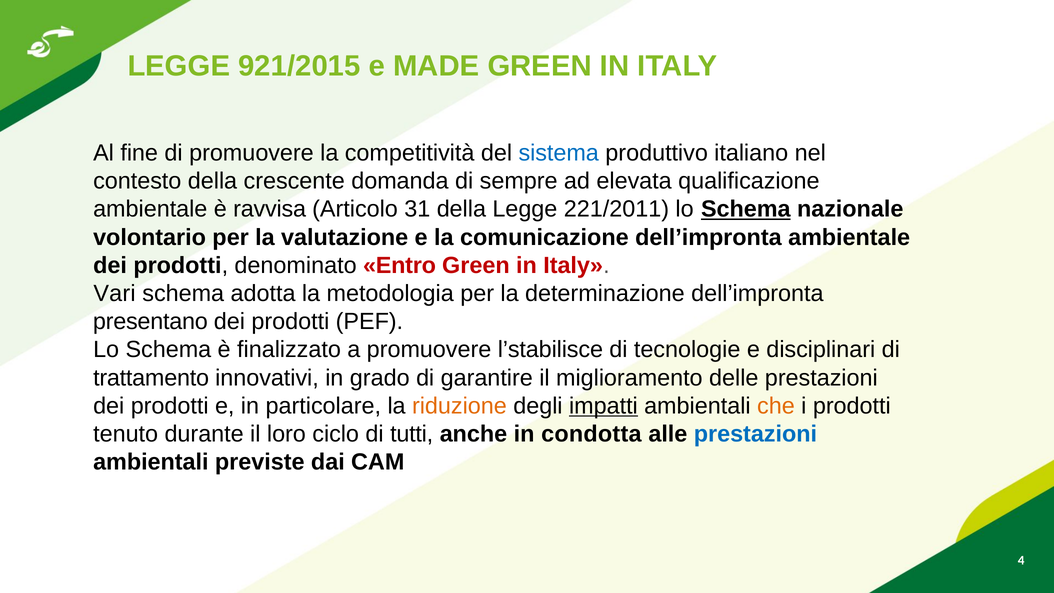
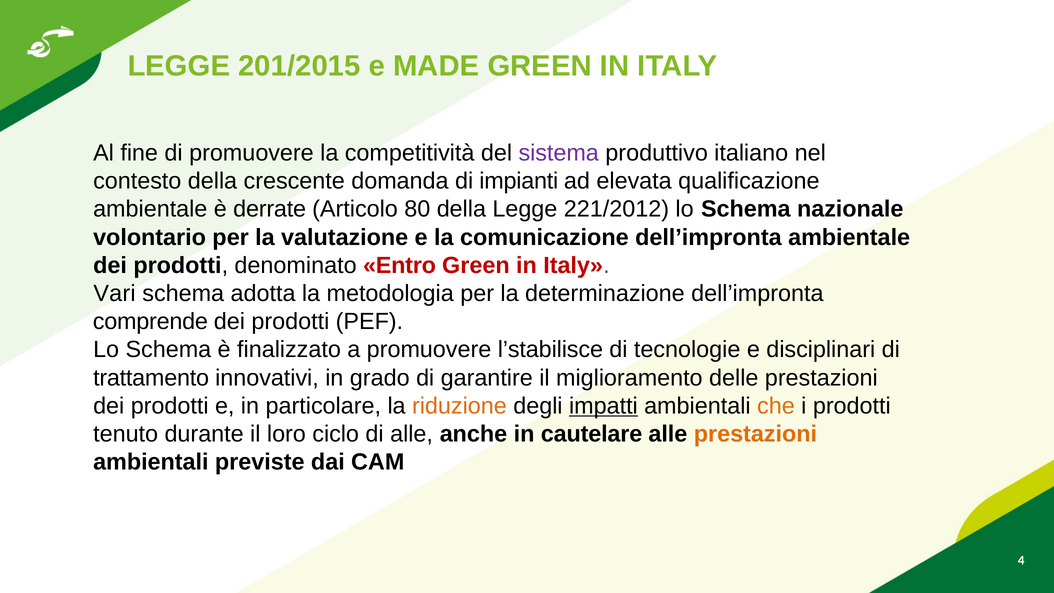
921/2015: 921/2015 -> 201/2015
sistema colour: blue -> purple
sempre: sempre -> impianti
ravvisa: ravvisa -> derrate
31: 31 -> 80
221/2011: 221/2011 -> 221/2012
Schema at (746, 209) underline: present -> none
presentano: presentano -> comprende
di tutti: tutti -> alle
condotta: condotta -> cautelare
prestazioni at (755, 434) colour: blue -> orange
